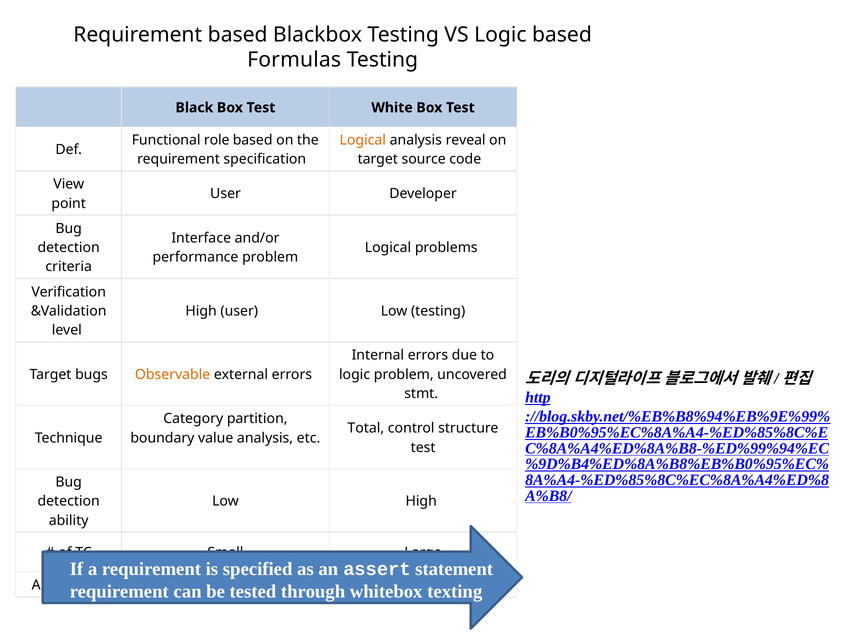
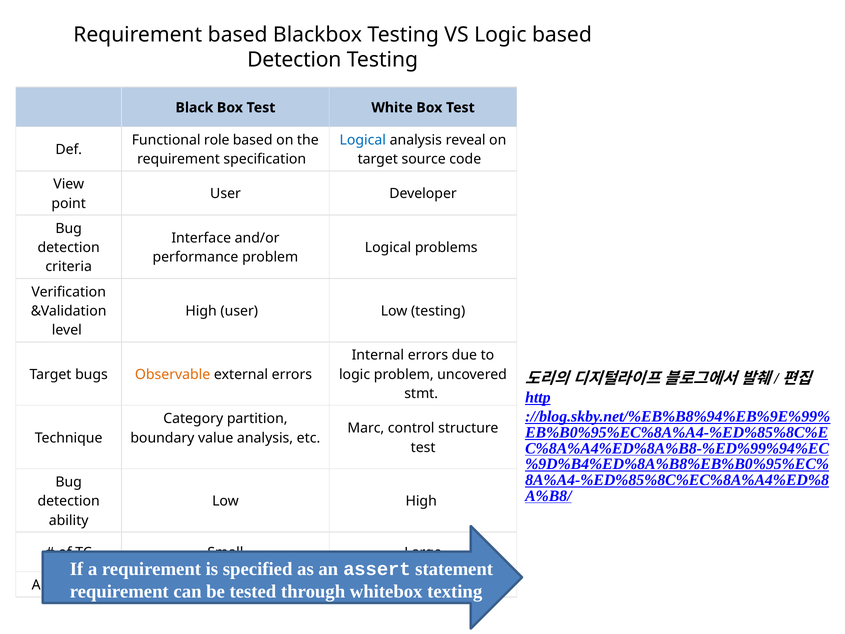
Formulas at (294, 60): Formulas -> Detection
Logical at (363, 140) colour: orange -> blue
Total: Total -> Marc
